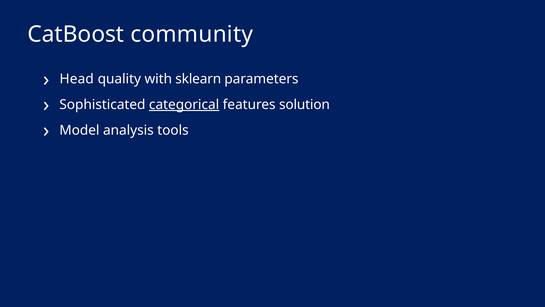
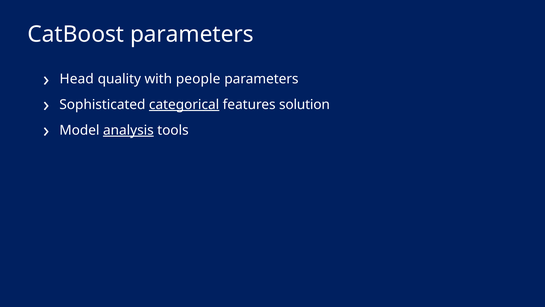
CatBoost community: community -> parameters
sklearn: sklearn -> people
analysis underline: none -> present
